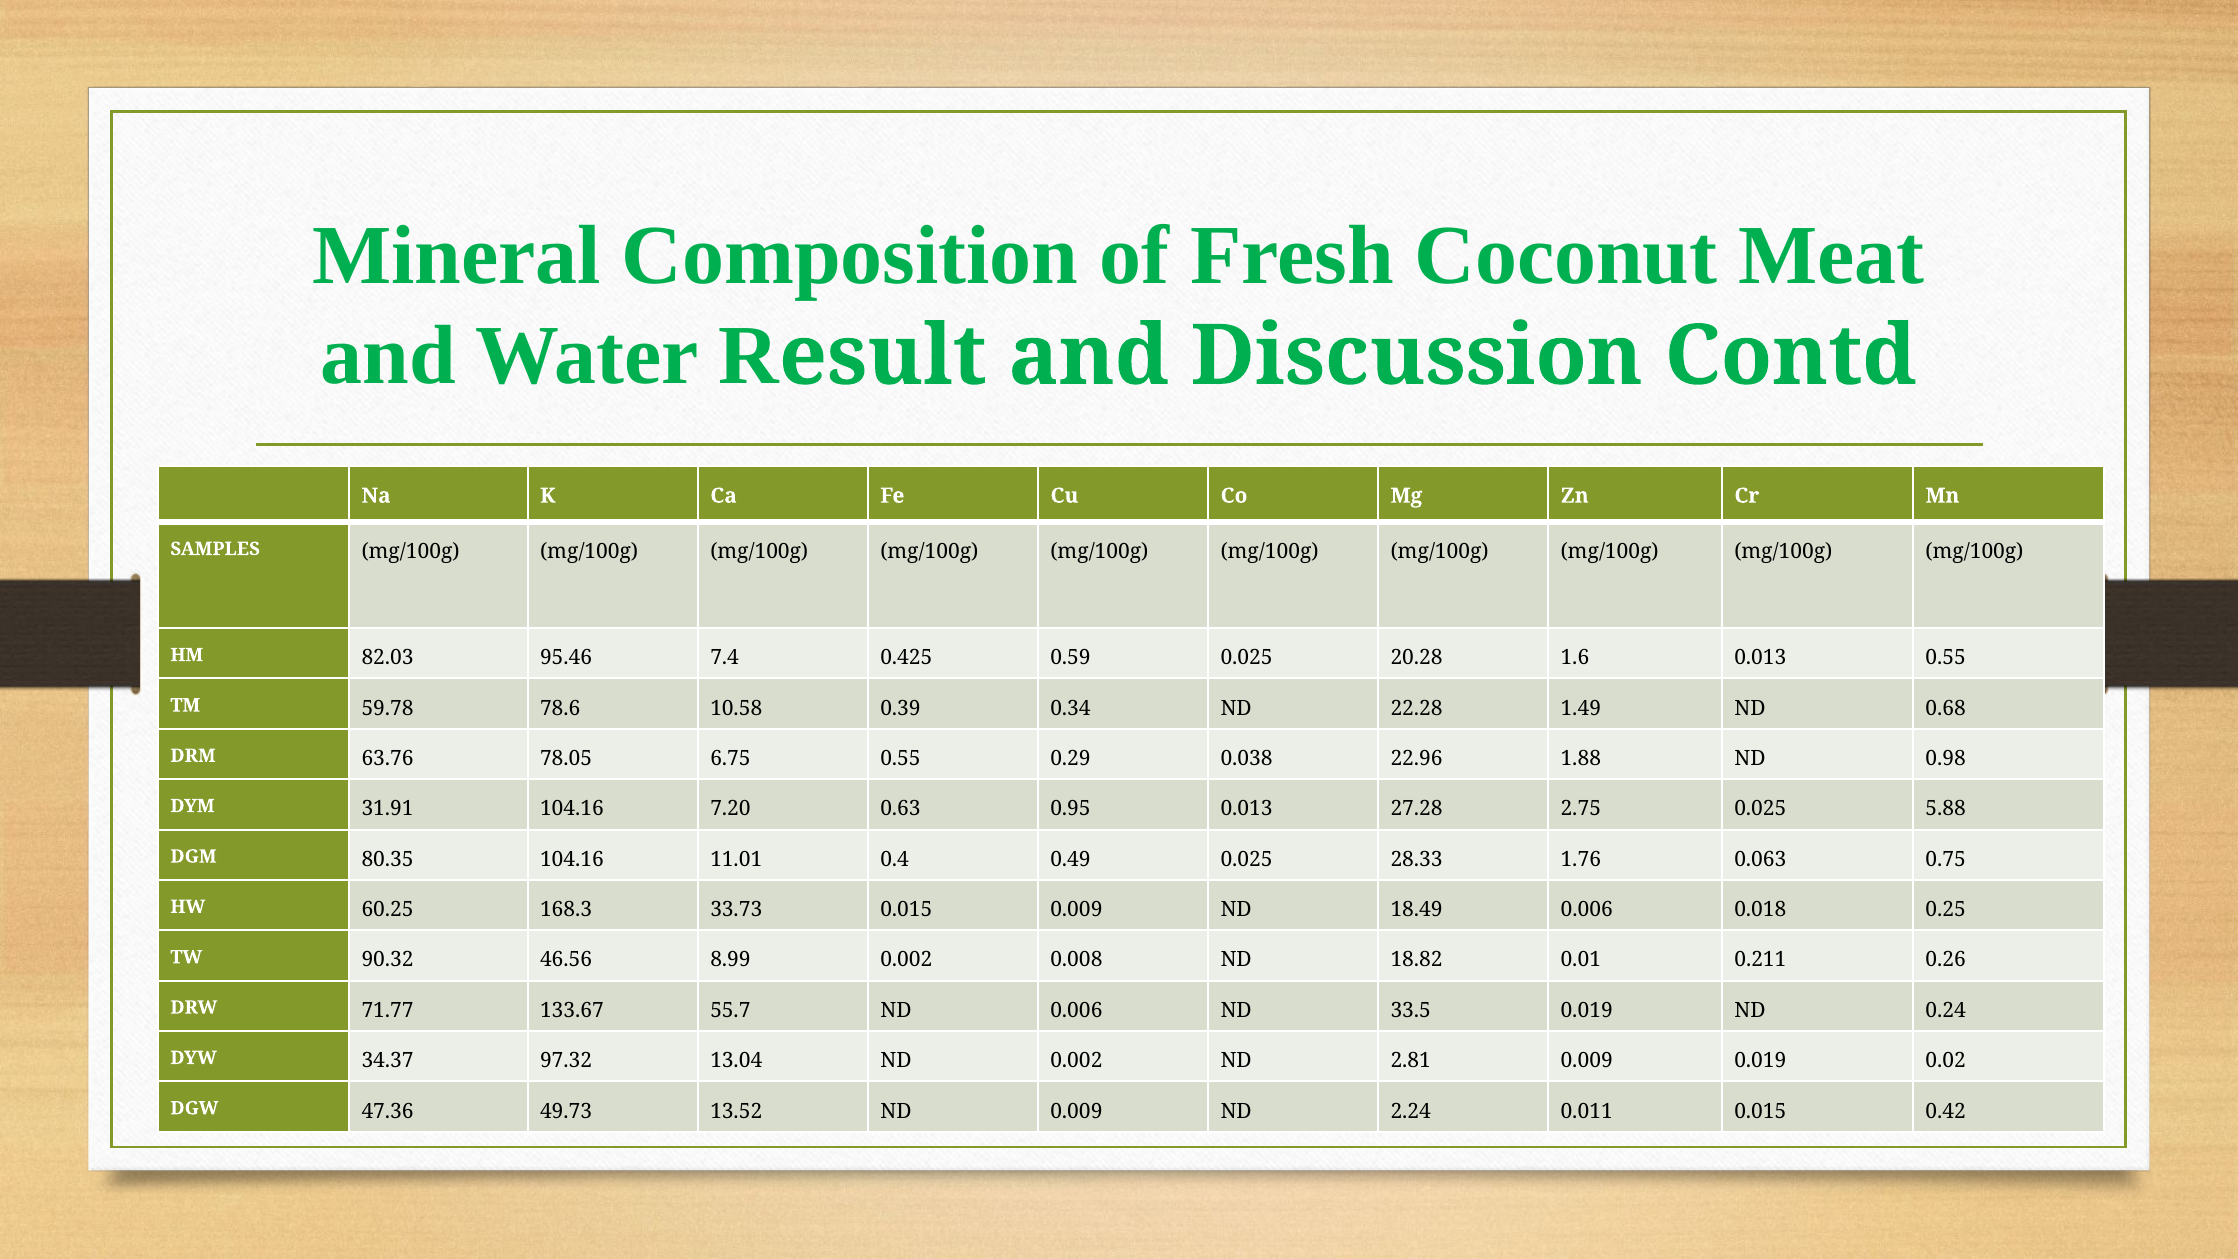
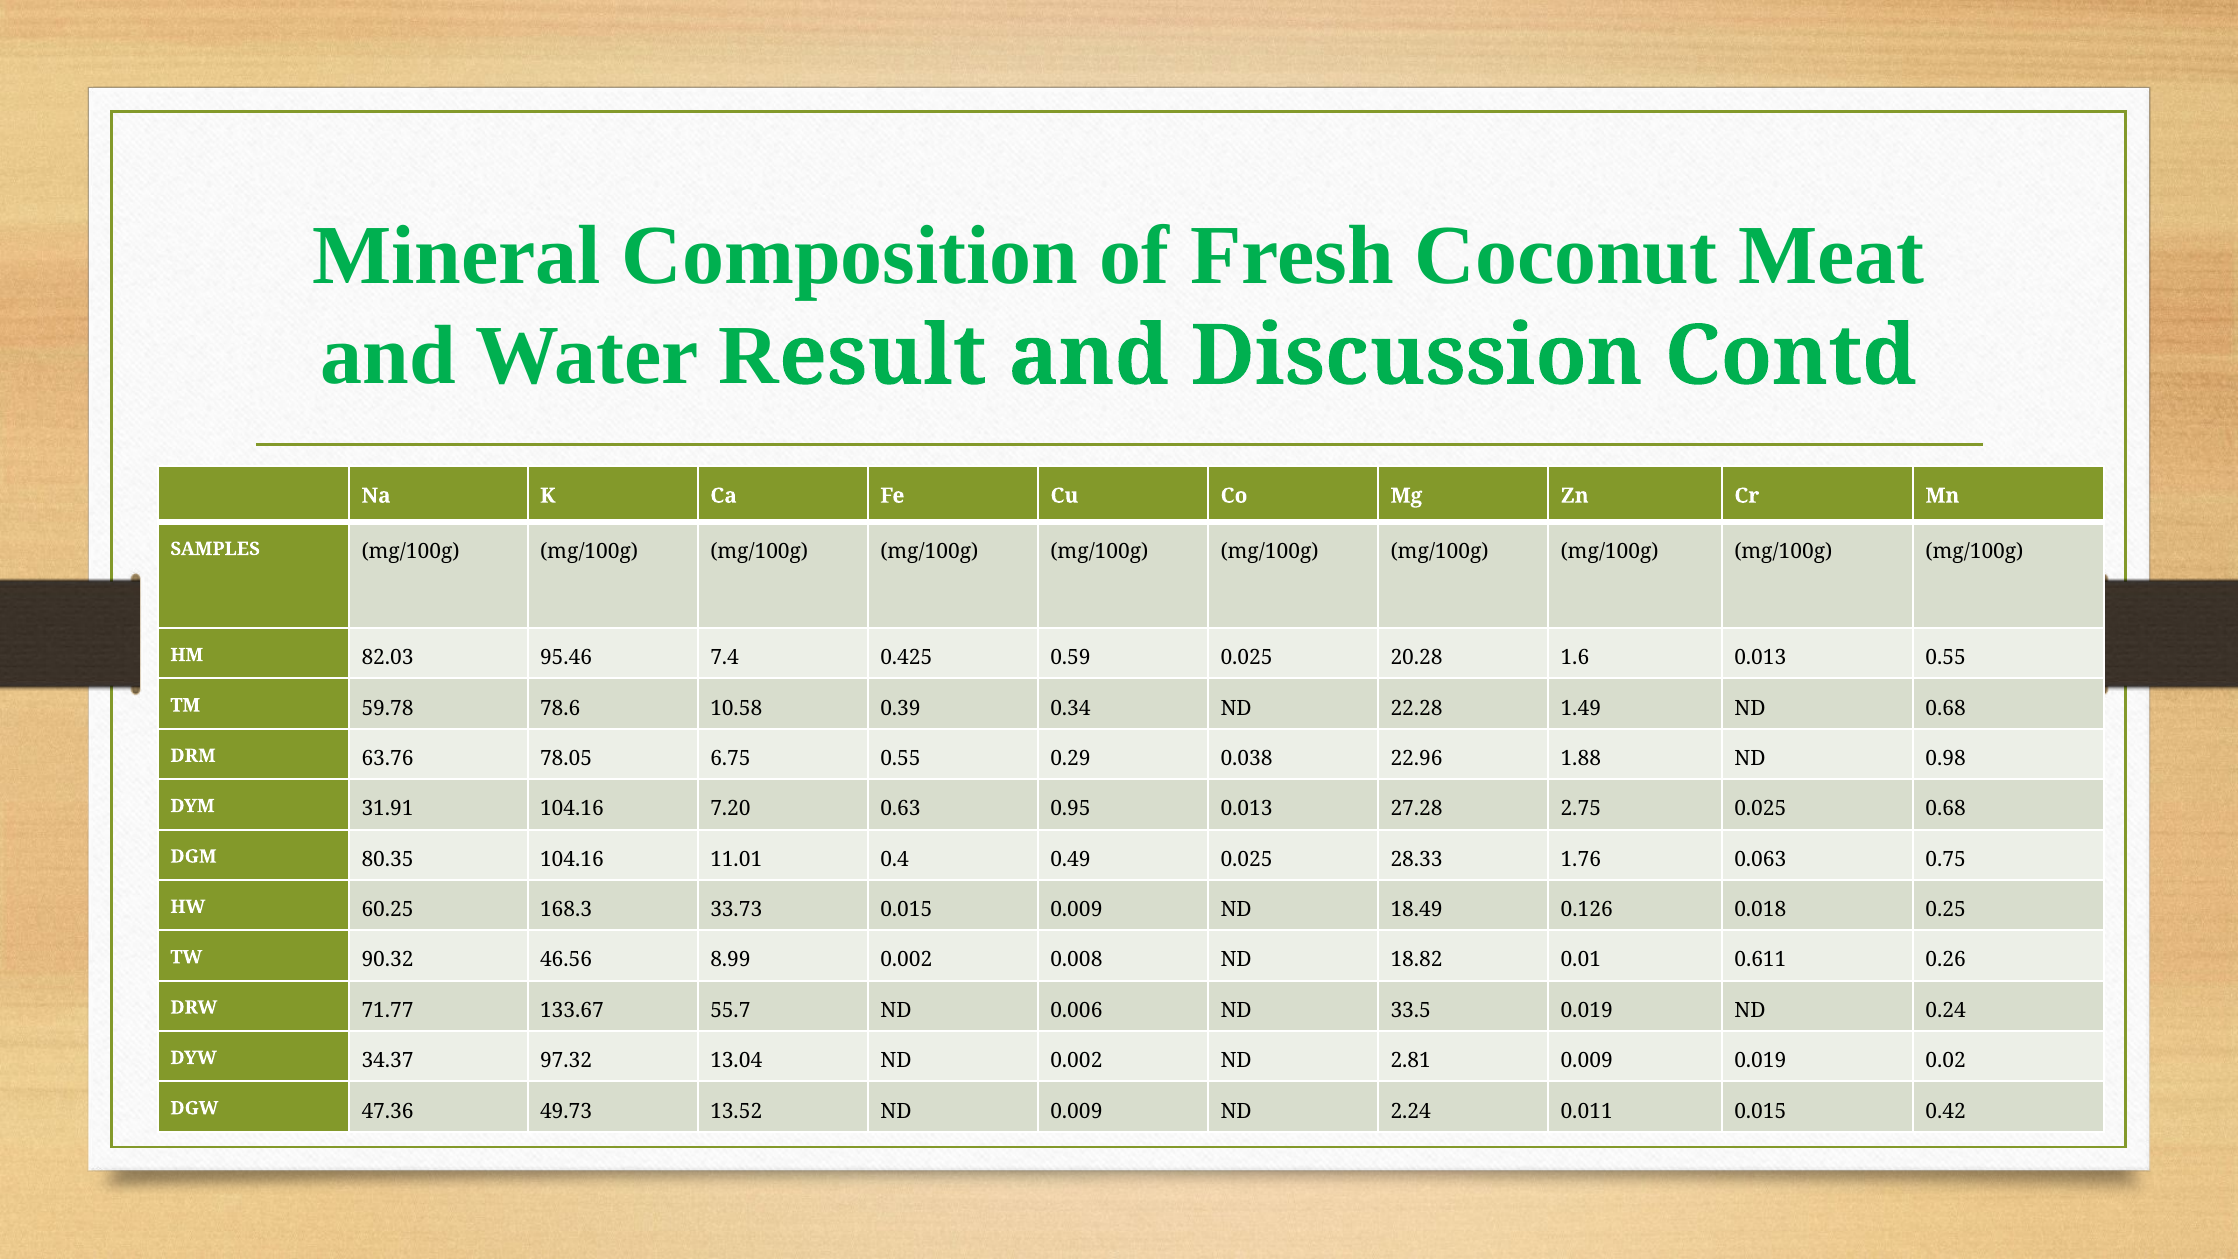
0.025 5.88: 5.88 -> 0.68
18.49 0.006: 0.006 -> 0.126
0.211: 0.211 -> 0.611
